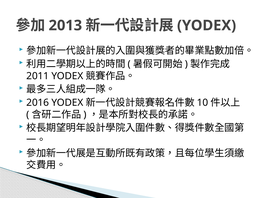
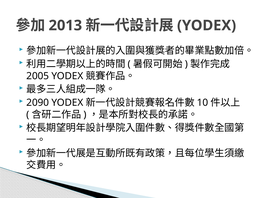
2011: 2011 -> 2005
2016: 2016 -> 2090
